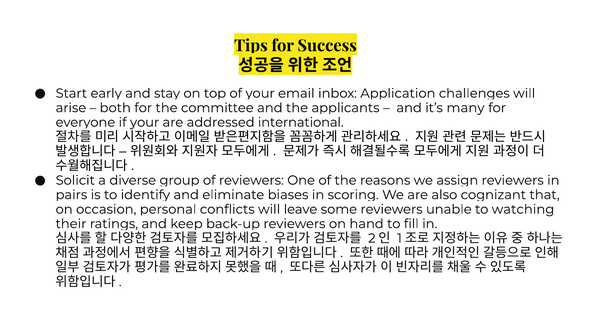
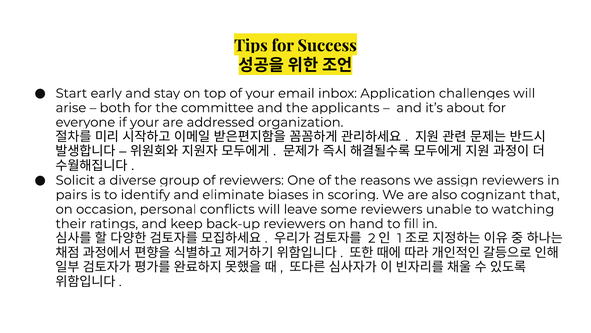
many: many -> about
international: international -> organization
